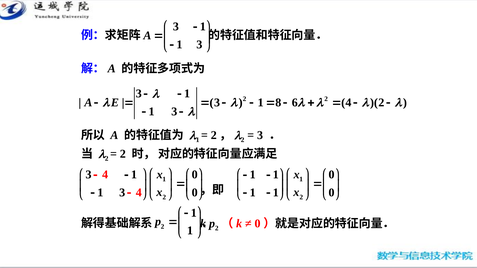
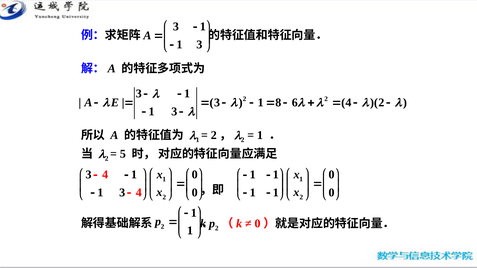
3 at (260, 135): 3 -> 1
2 at (123, 154): 2 -> 5
